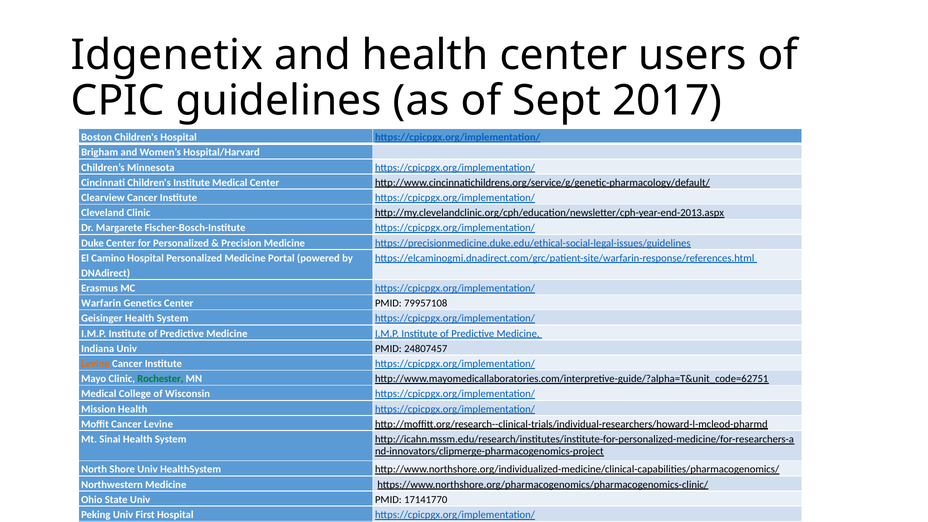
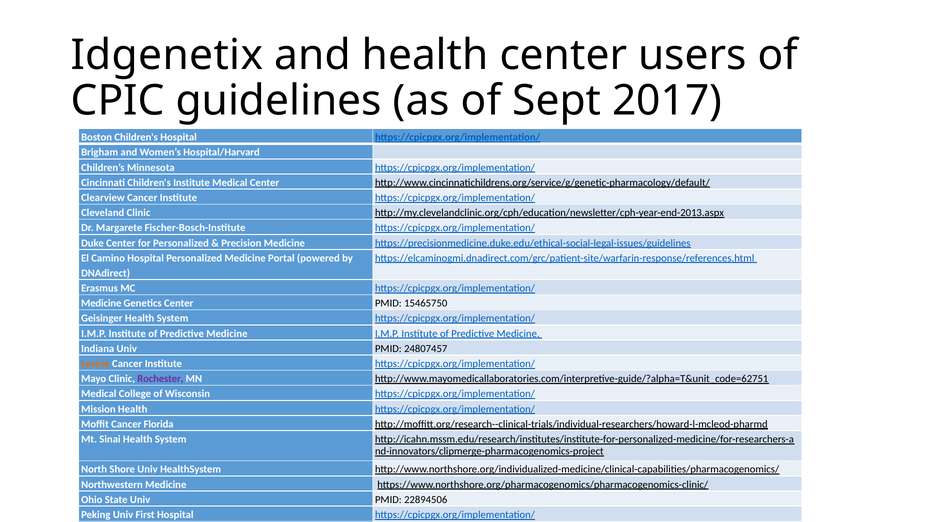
Warfarin at (101, 303): Warfarin -> Medicine
79957108: 79957108 -> 15465750
Rochester colour: green -> purple
Cancer Levine: Levine -> Florida
17141770: 17141770 -> 22894506
